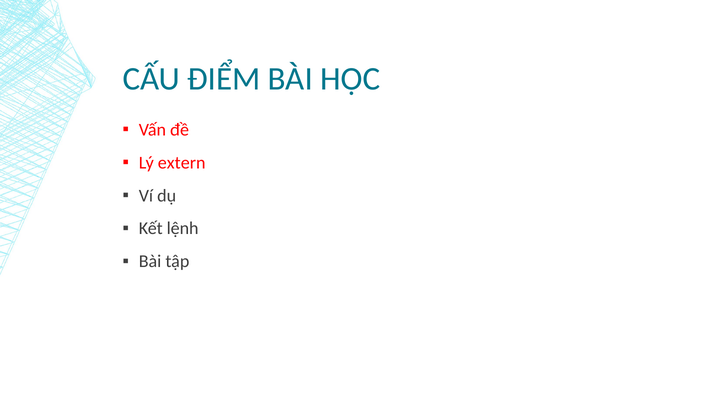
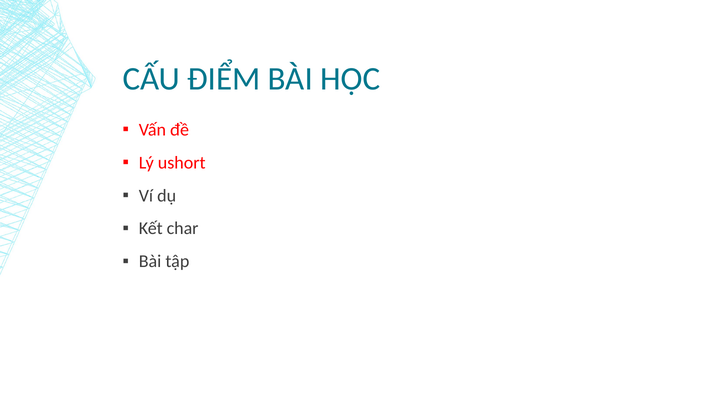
extern: extern -> ushort
lệnh: lệnh -> char
